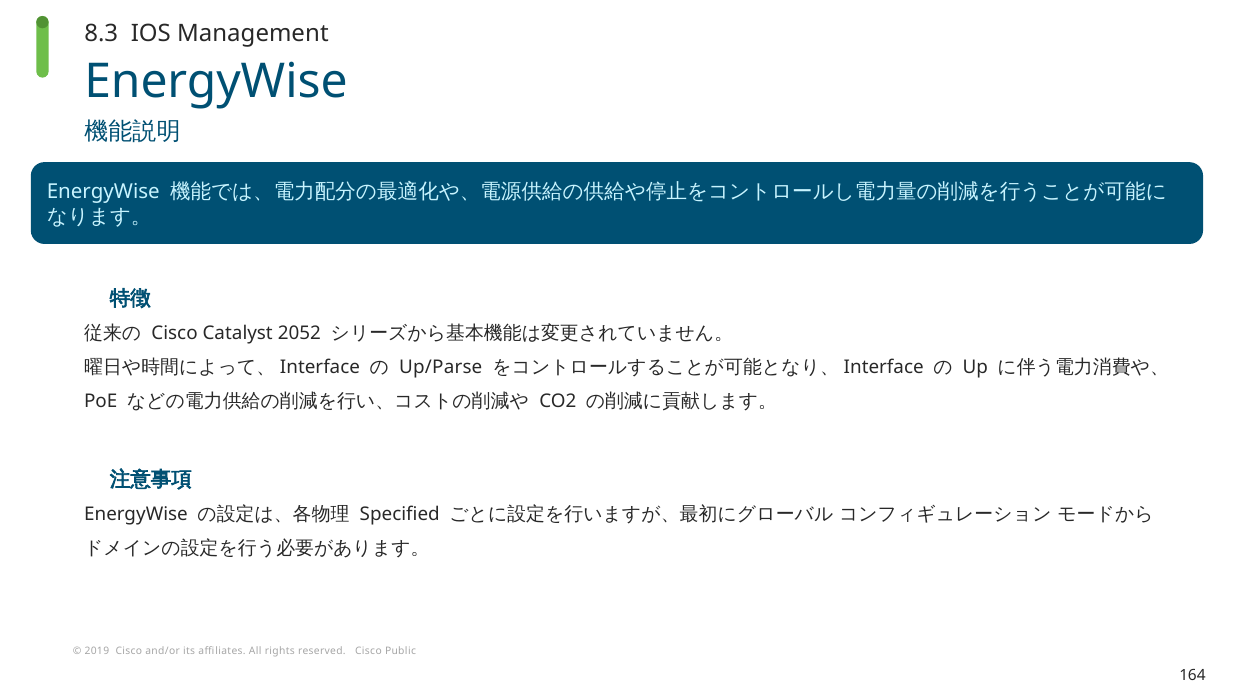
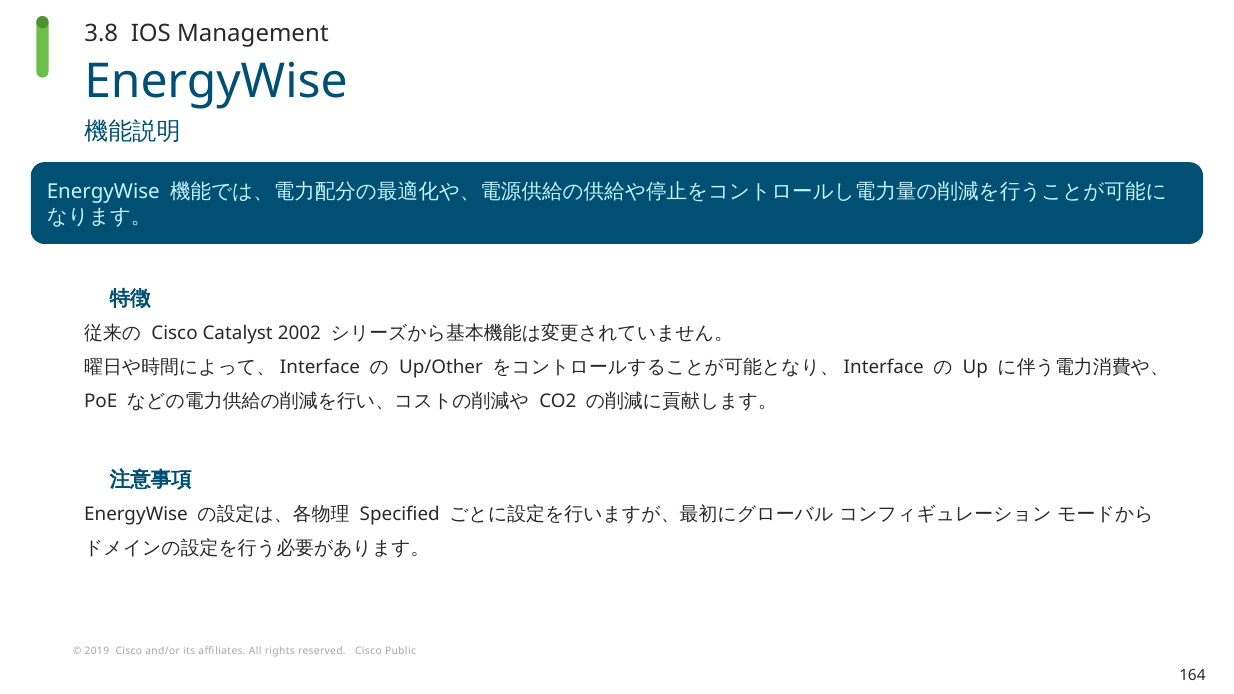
8.3: 8.3 -> 3.8
2052: 2052 -> 2002
Up/Parse: Up/Parse -> Up/Other
